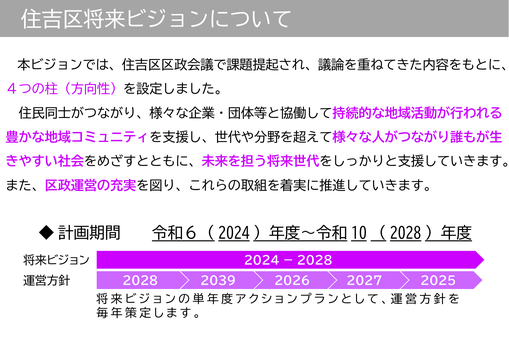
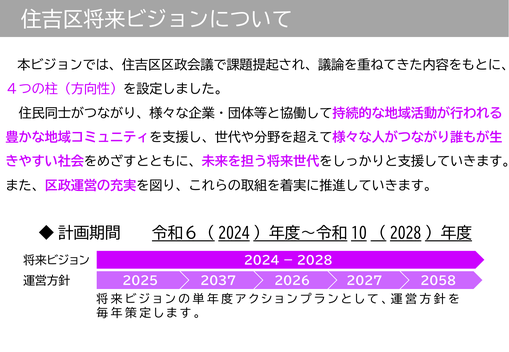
2028: 2028 -> 2025
2039: 2039 -> 2037
2025: 2025 -> 2058
